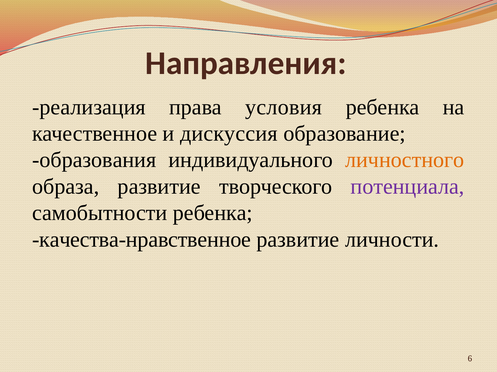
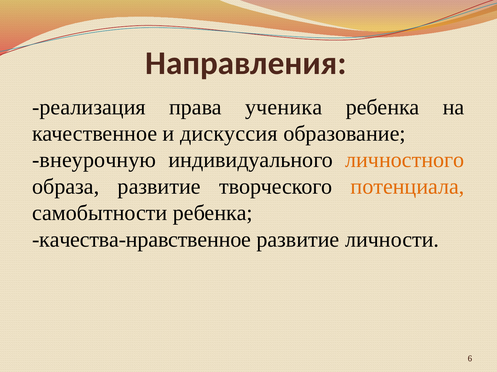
условия: условия -> ученика
образования: образования -> внеурочную
потенциала colour: purple -> orange
